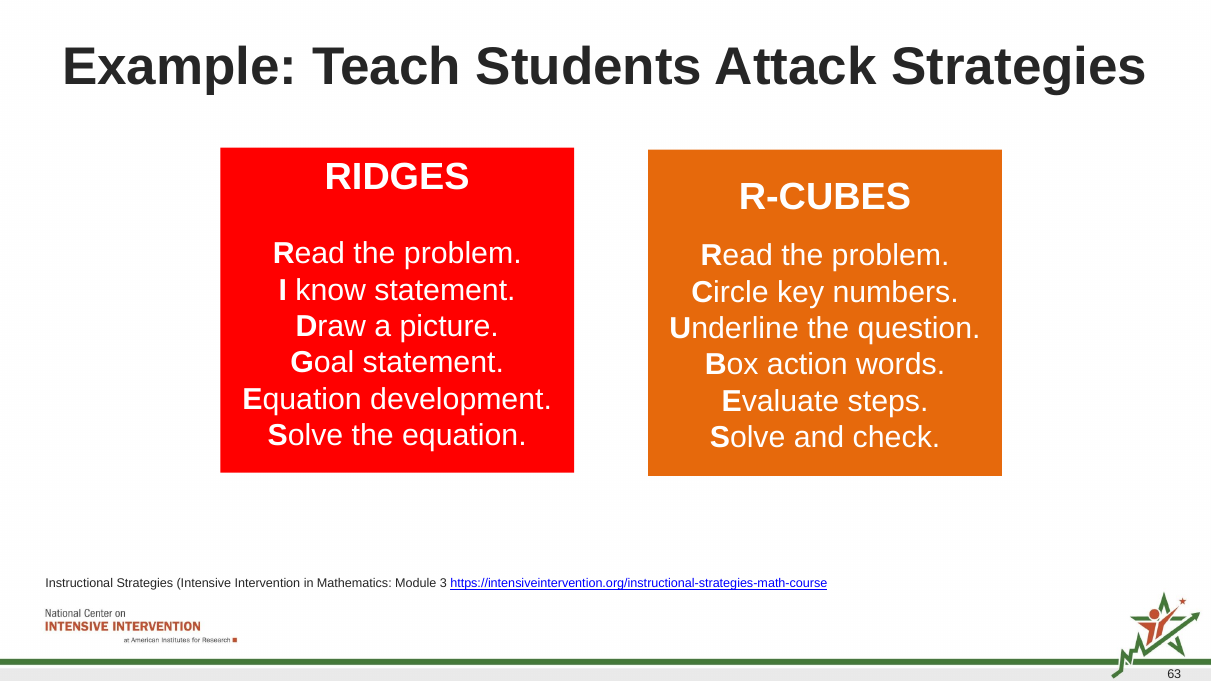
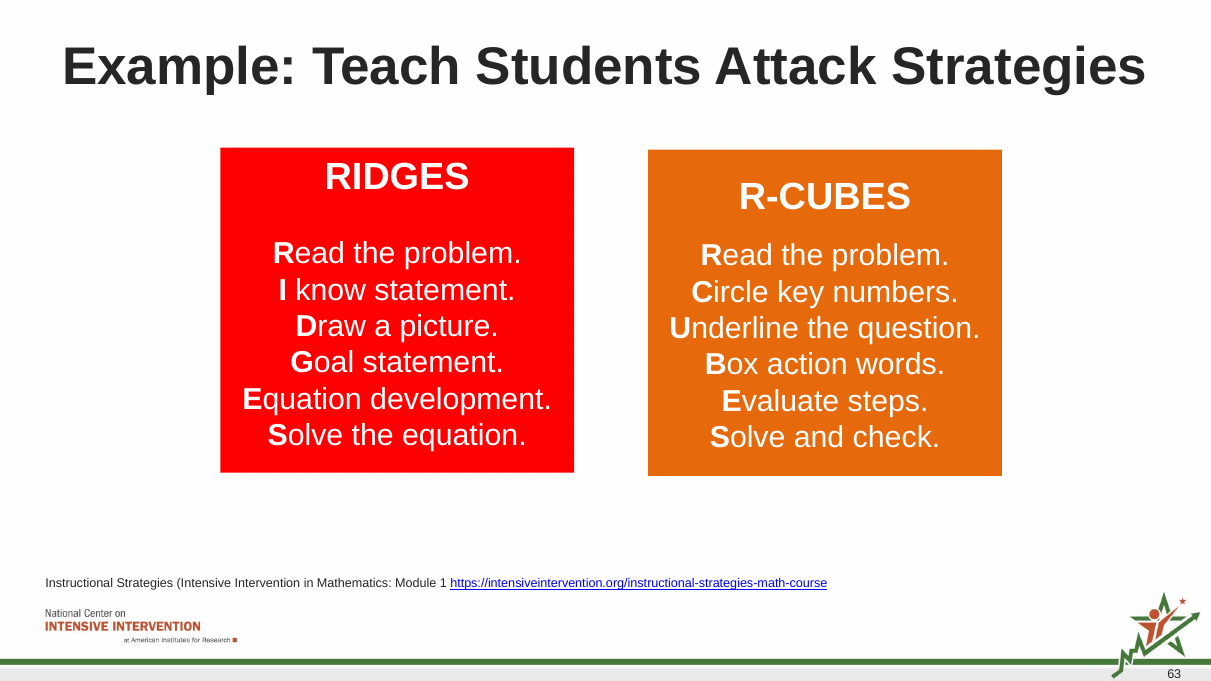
3: 3 -> 1
